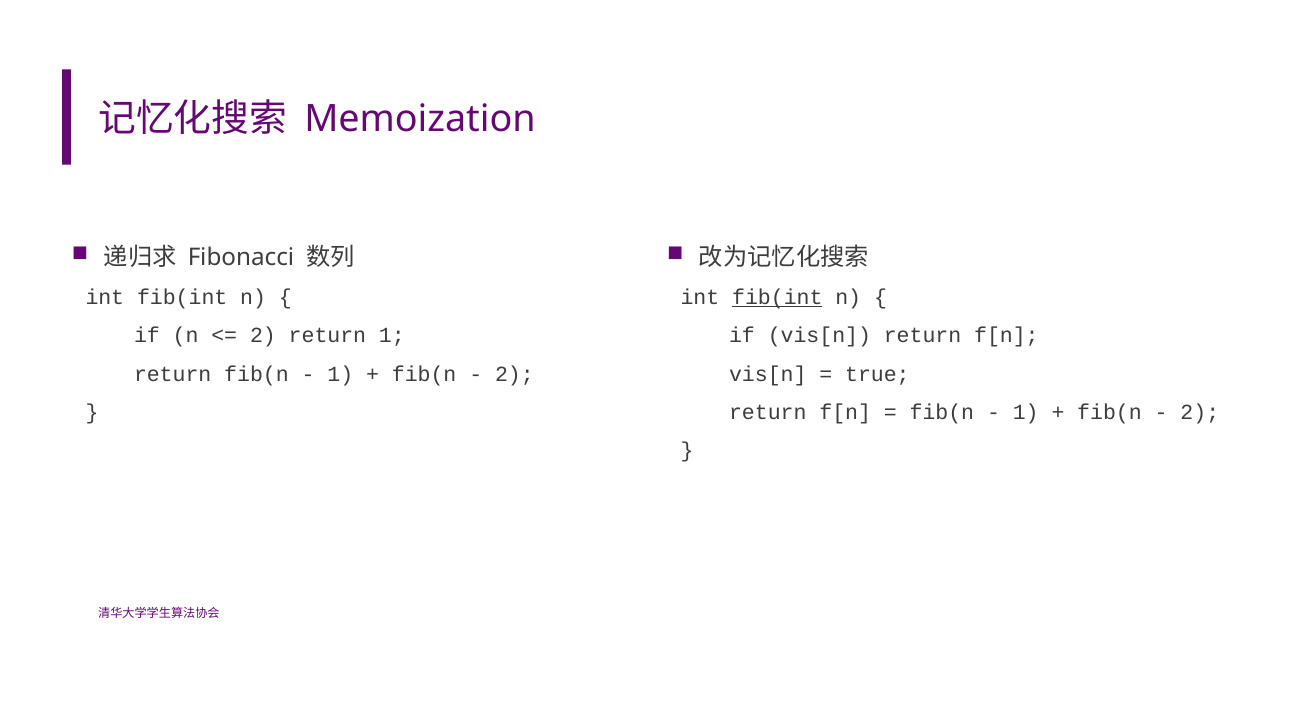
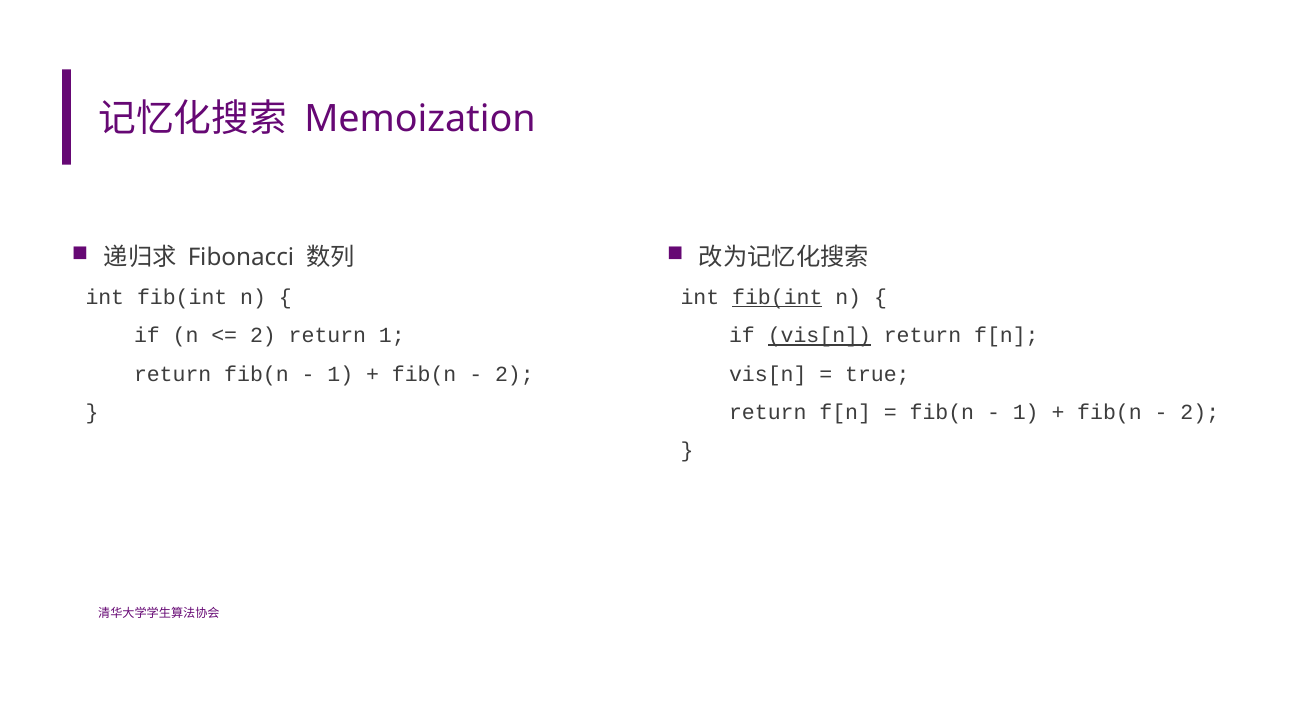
vis[n at (819, 336) underline: none -> present
